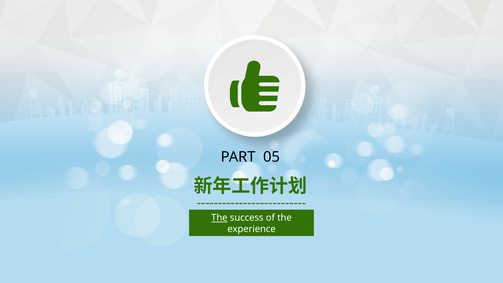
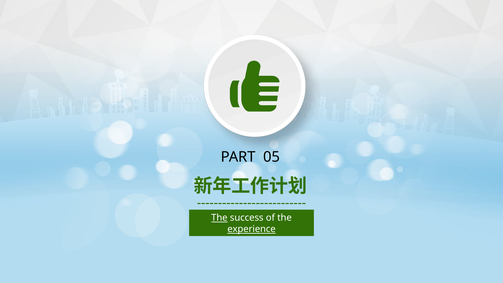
experience underline: none -> present
